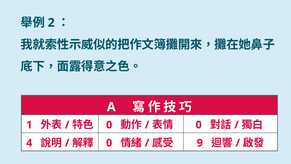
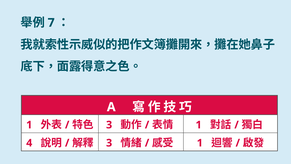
2: 2 -> 7
0 at (109, 125): 0 -> 3
0 at (199, 125): 0 -> 1
0 at (109, 143): 0 -> 3
9 at (200, 143): 9 -> 1
